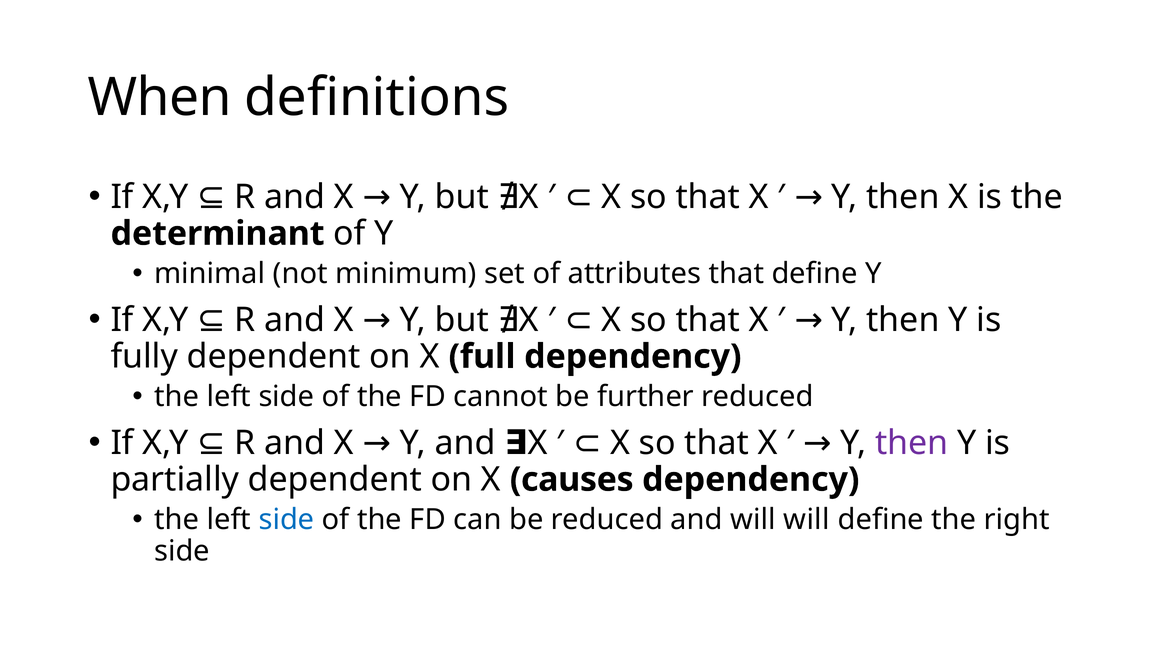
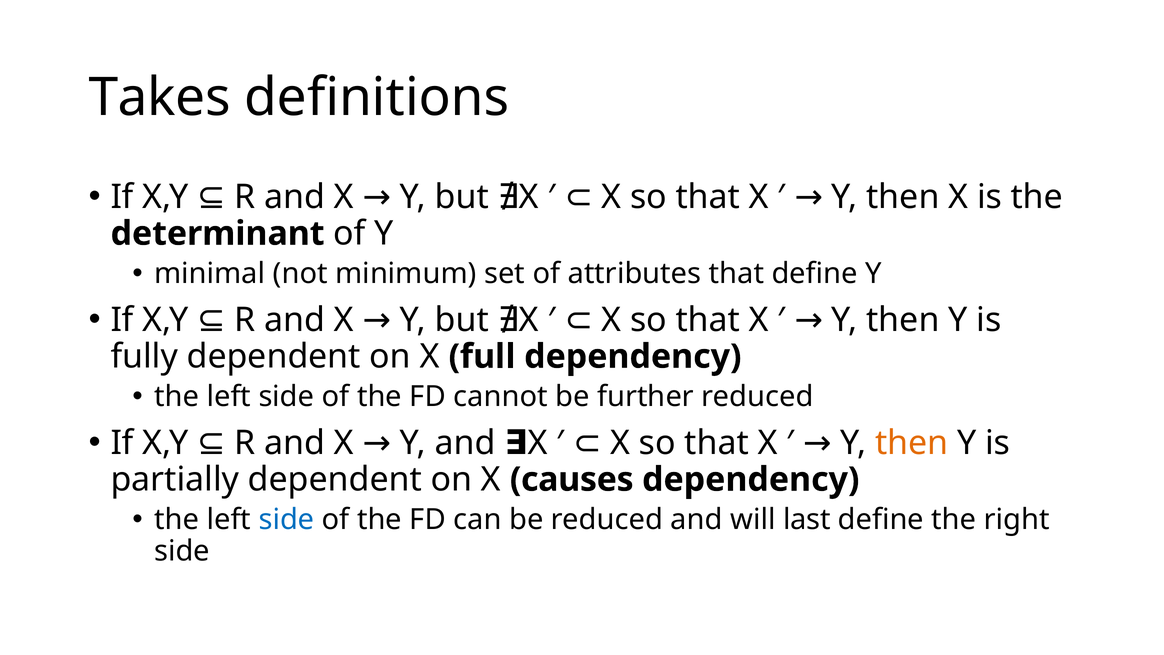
When: When -> Takes
then at (912, 443) colour: purple -> orange
will will: will -> last
